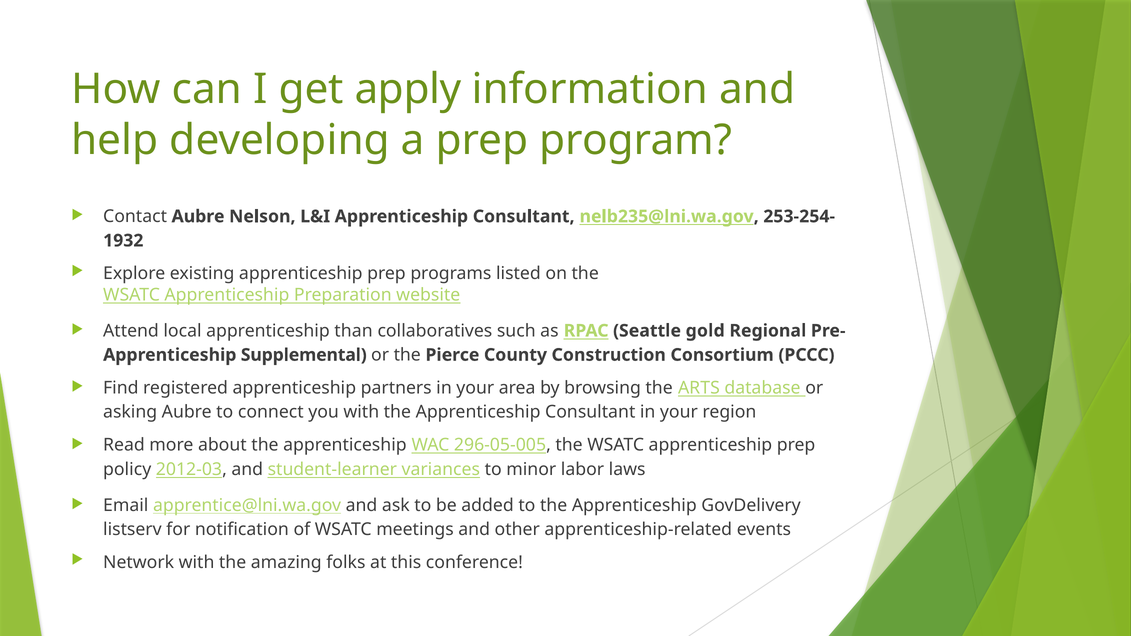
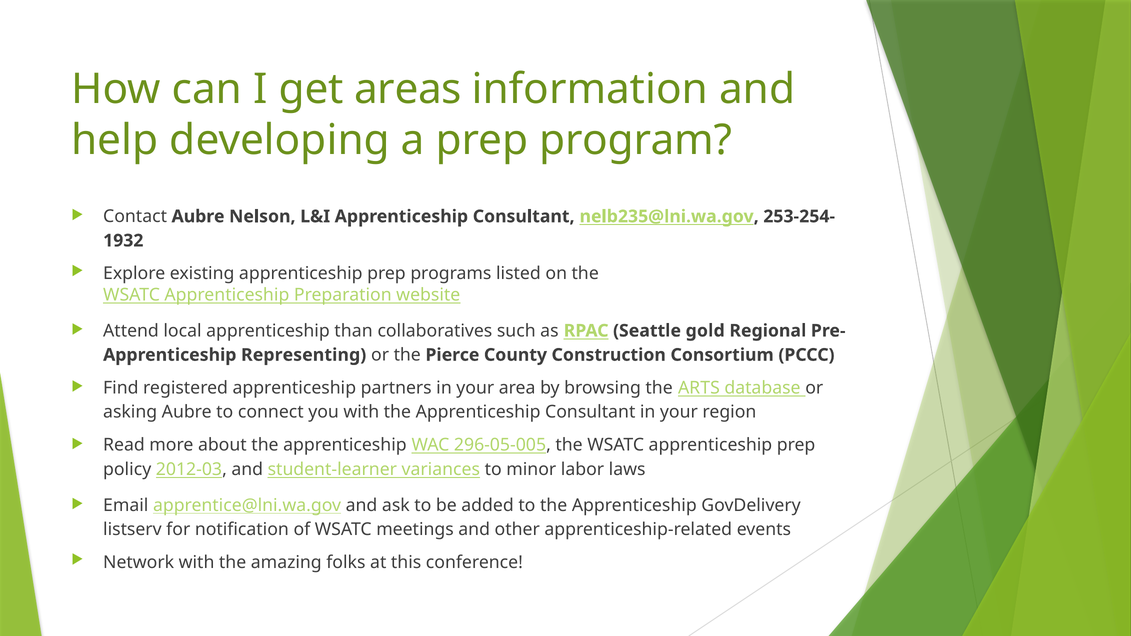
apply: apply -> areas
Supplemental: Supplemental -> Representing
